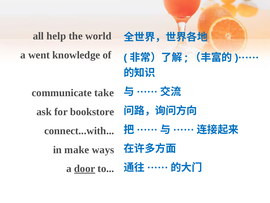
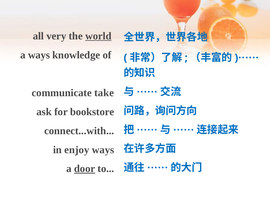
help: help -> very
world underline: none -> present
a went: went -> ways
make: make -> enjoy
